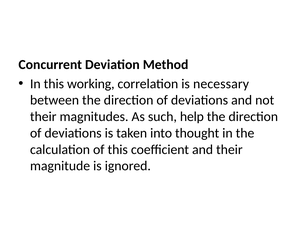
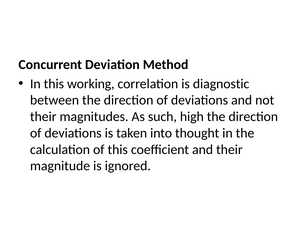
necessary: necessary -> diagnostic
help: help -> high
